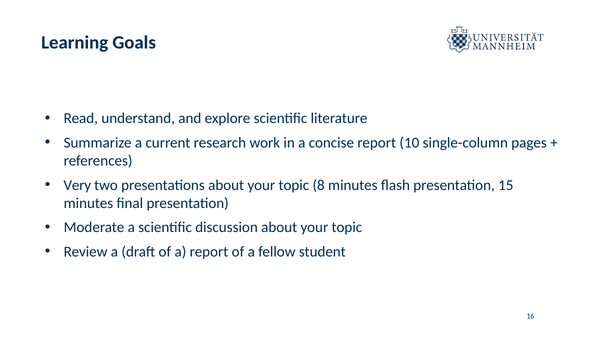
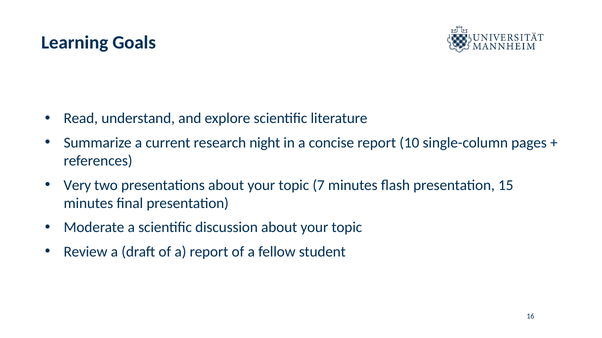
work: work -> night
8: 8 -> 7
